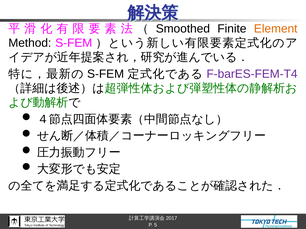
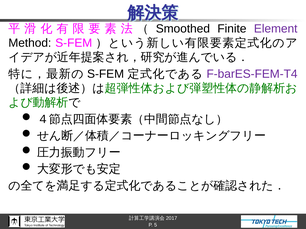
Element colour: orange -> purple
